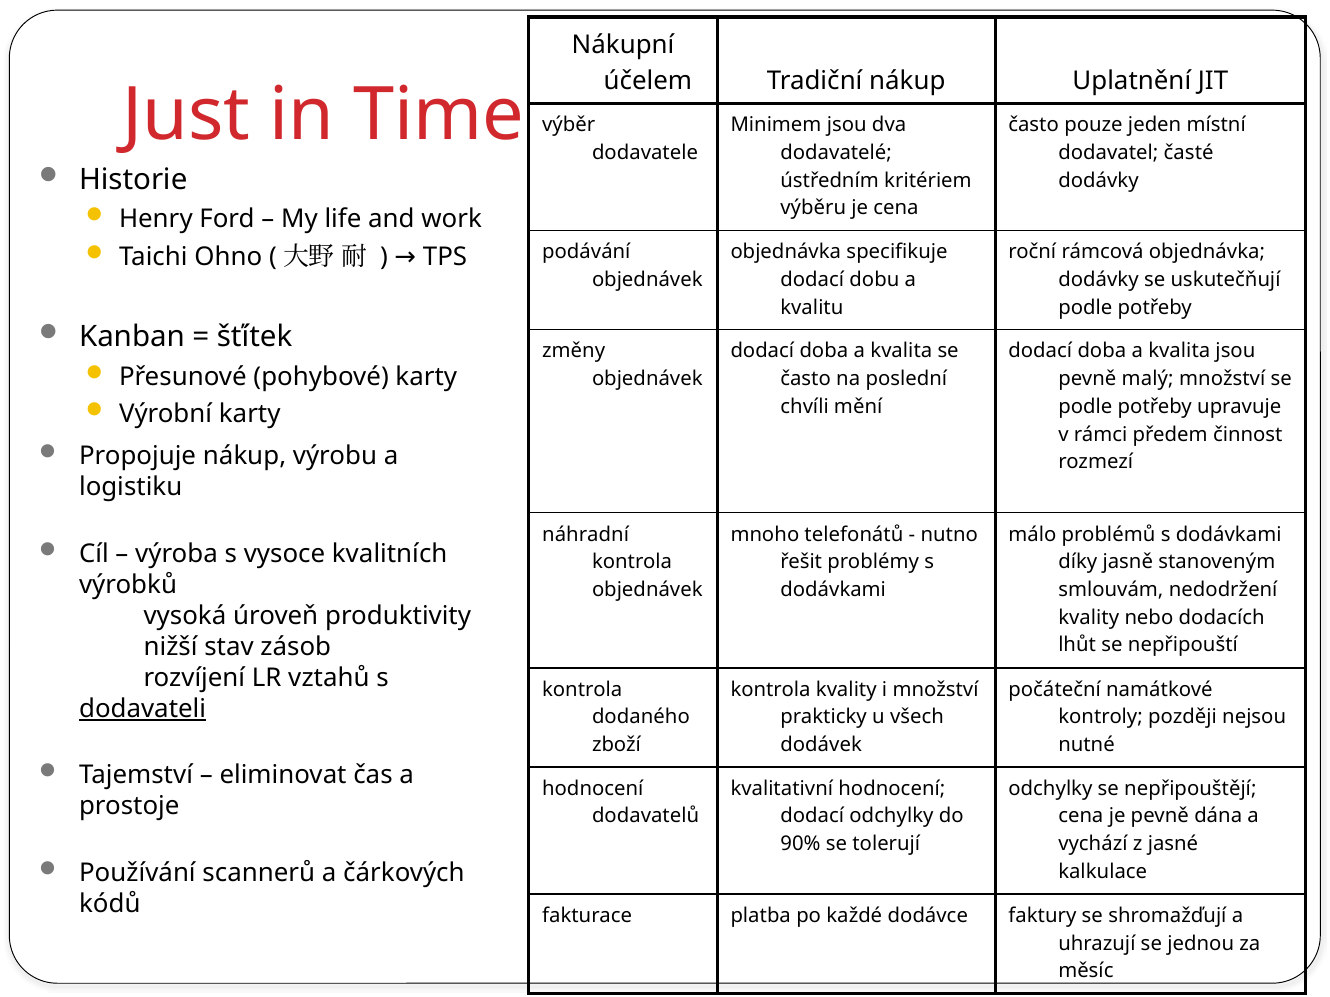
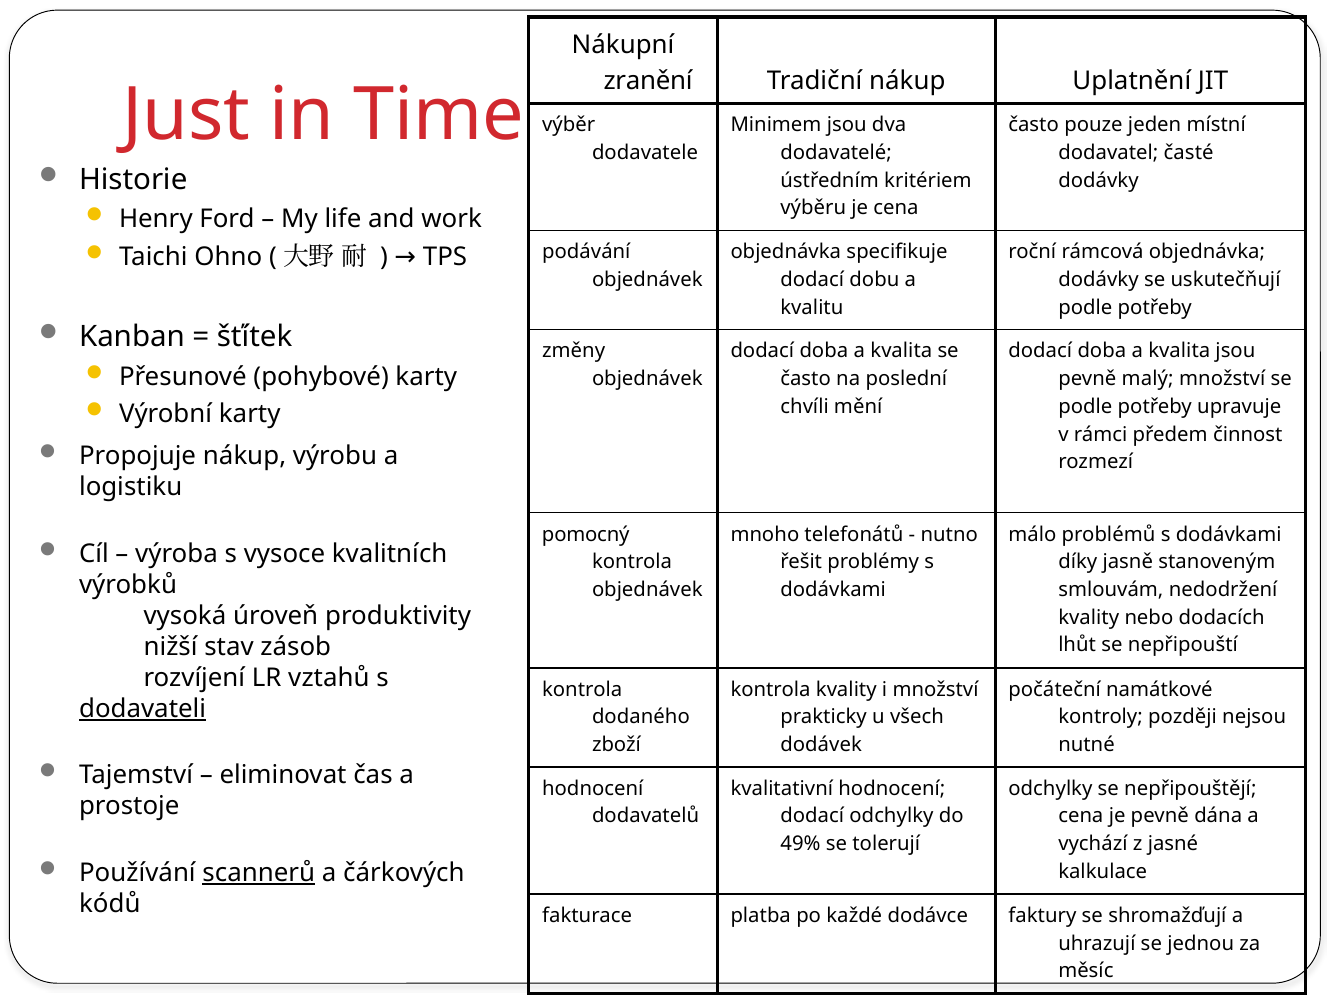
účelem: účelem -> zranění
náhradní: náhradní -> pomocný
90%: 90% -> 49%
scannerů underline: none -> present
